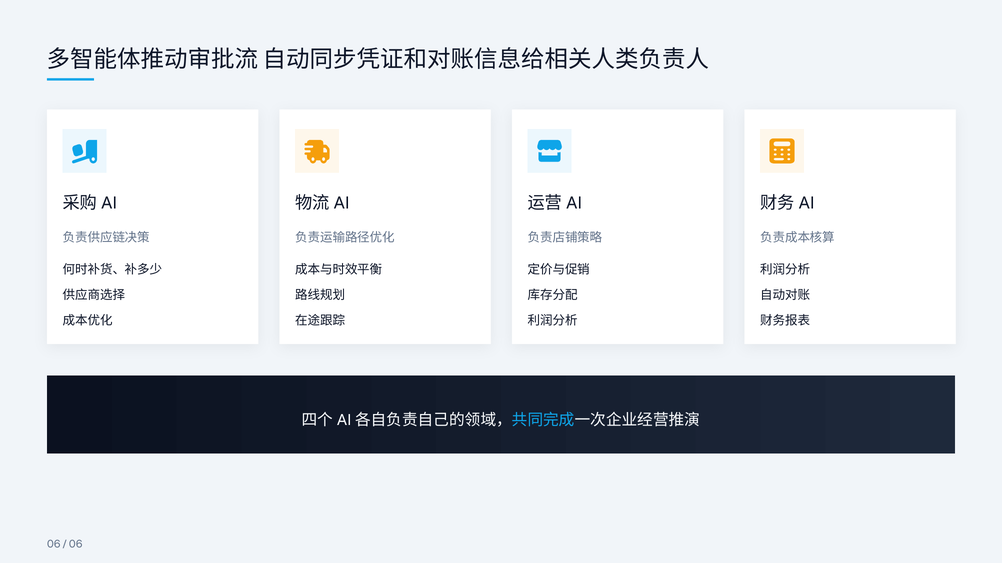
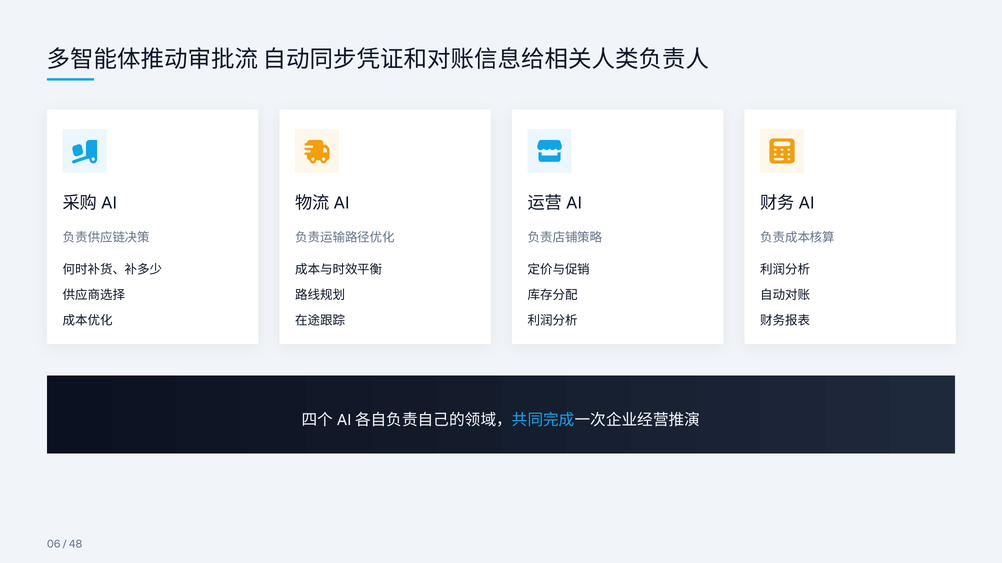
06 at (76, 545): 06 -> 48
